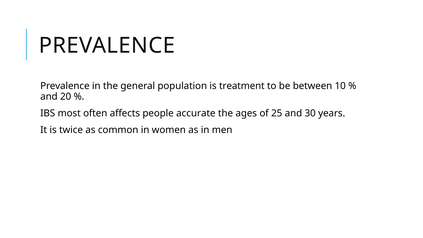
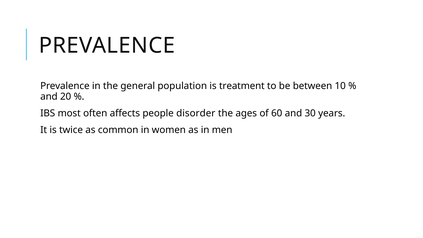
accurate: accurate -> disorder
25: 25 -> 60
